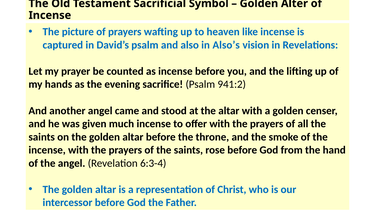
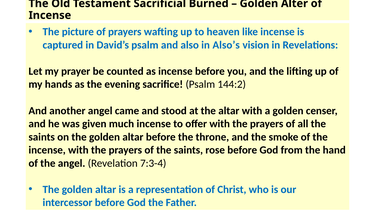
Symbol: Symbol -> Burned
941:2: 941:2 -> 144:2
6:3-4: 6:3-4 -> 7:3-4
